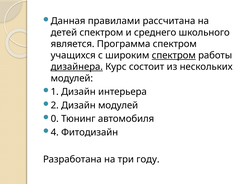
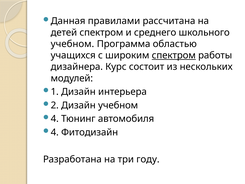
является at (73, 44): является -> учебном
Программа спектром: спектром -> областью
дизайнера underline: present -> none
Дизайн модулей: модулей -> учебном
0 at (55, 119): 0 -> 4
